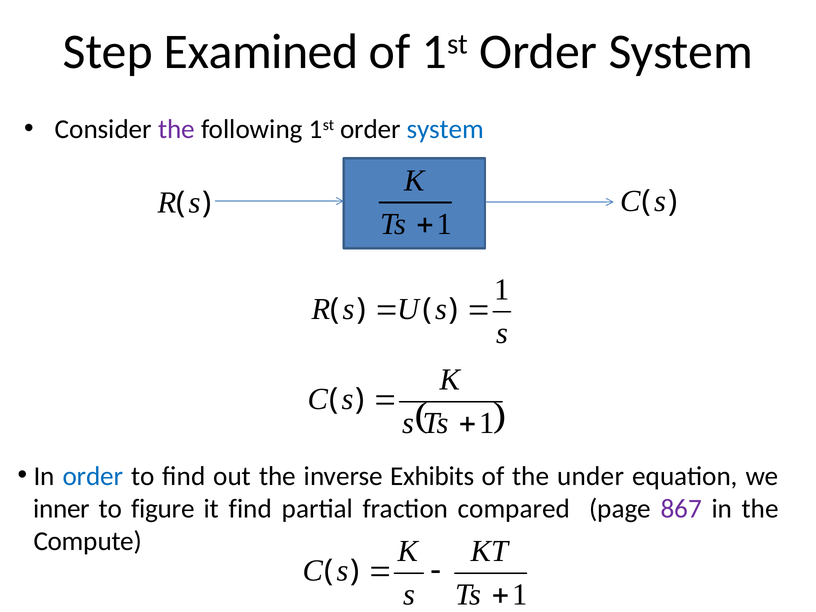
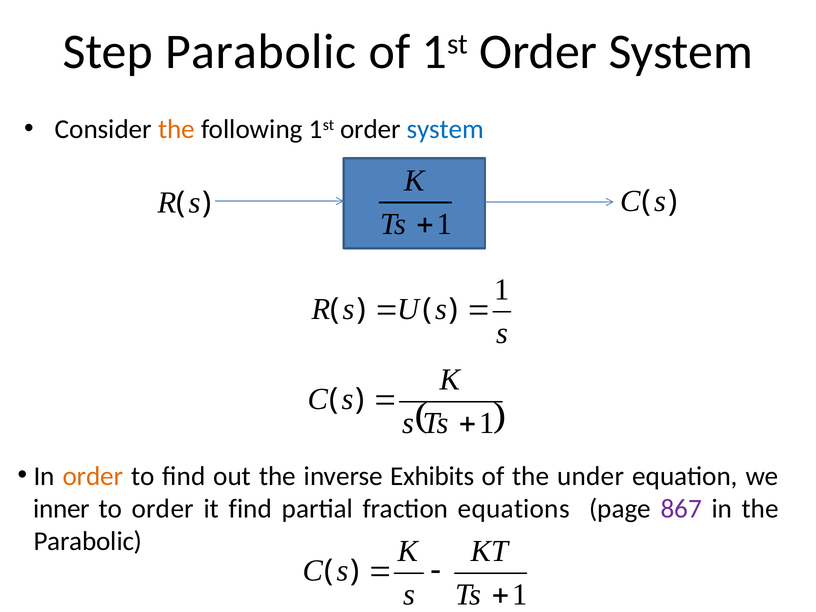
Step Examined: Examined -> Parabolic
the at (177, 129) colour: purple -> orange
order at (93, 476) colour: blue -> orange
to figure: figure -> order
compared: compared -> equations
Compute at (88, 541): Compute -> Parabolic
